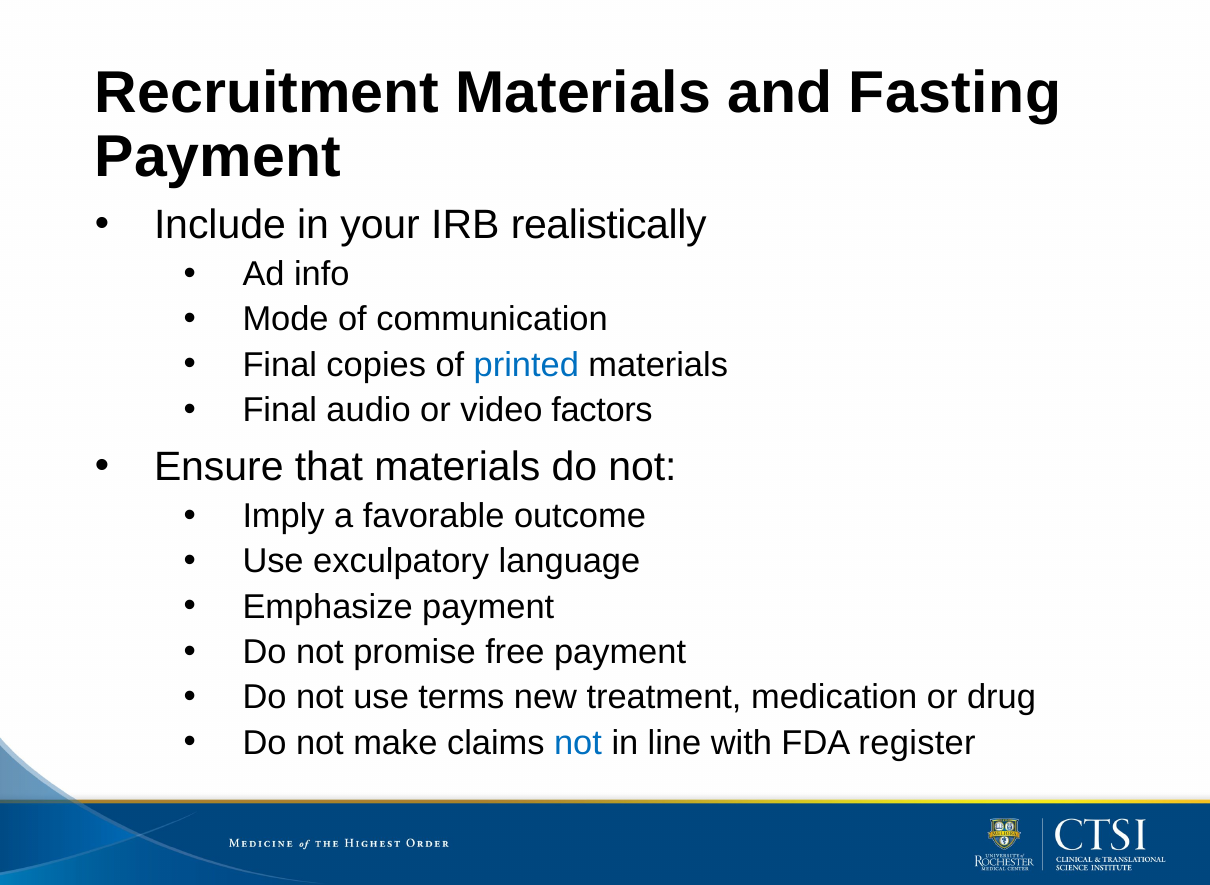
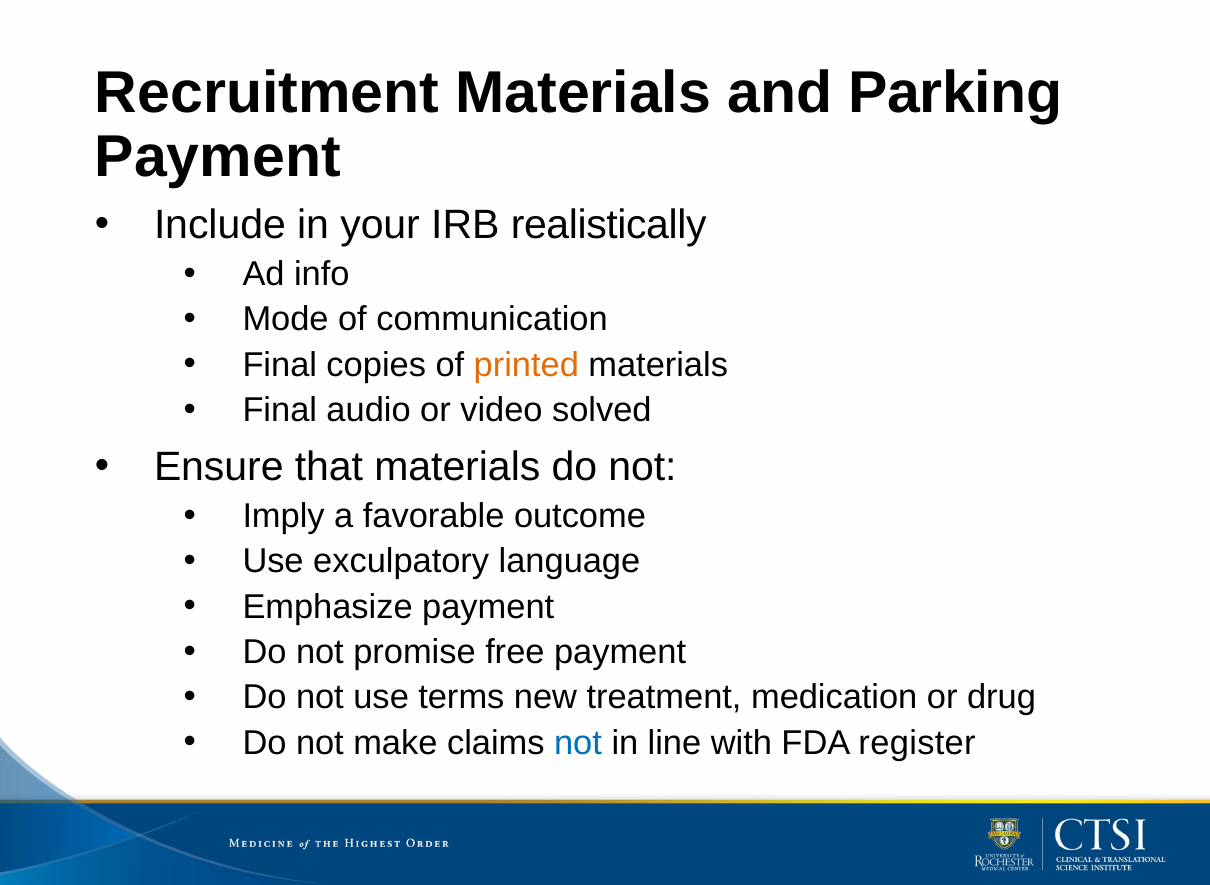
Fasting: Fasting -> Parking
printed colour: blue -> orange
factors: factors -> solved
